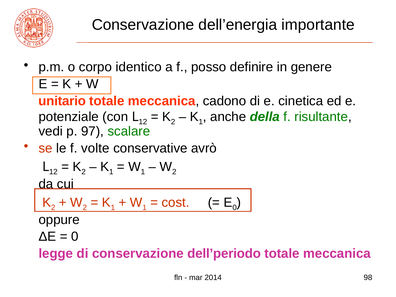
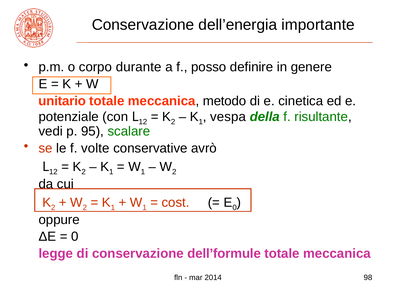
identico: identico -> durante
cadono: cadono -> metodo
anche: anche -> vespa
97: 97 -> 95
dell’periodo: dell’periodo -> dell’formule
